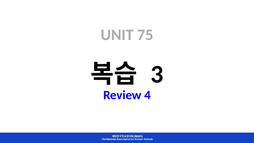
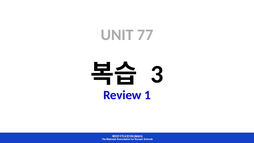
75: 75 -> 77
4: 4 -> 1
